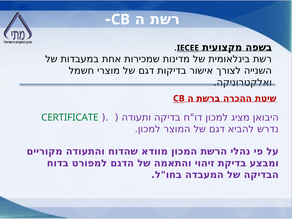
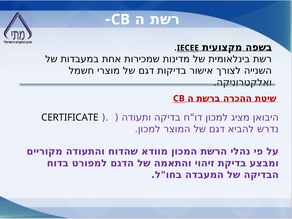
CERTIFICATE colour: green -> black
